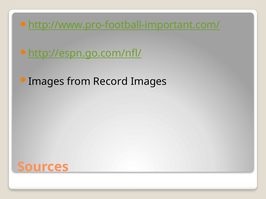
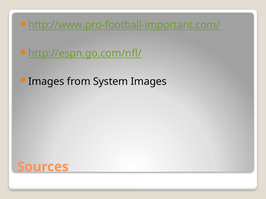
Record: Record -> System
